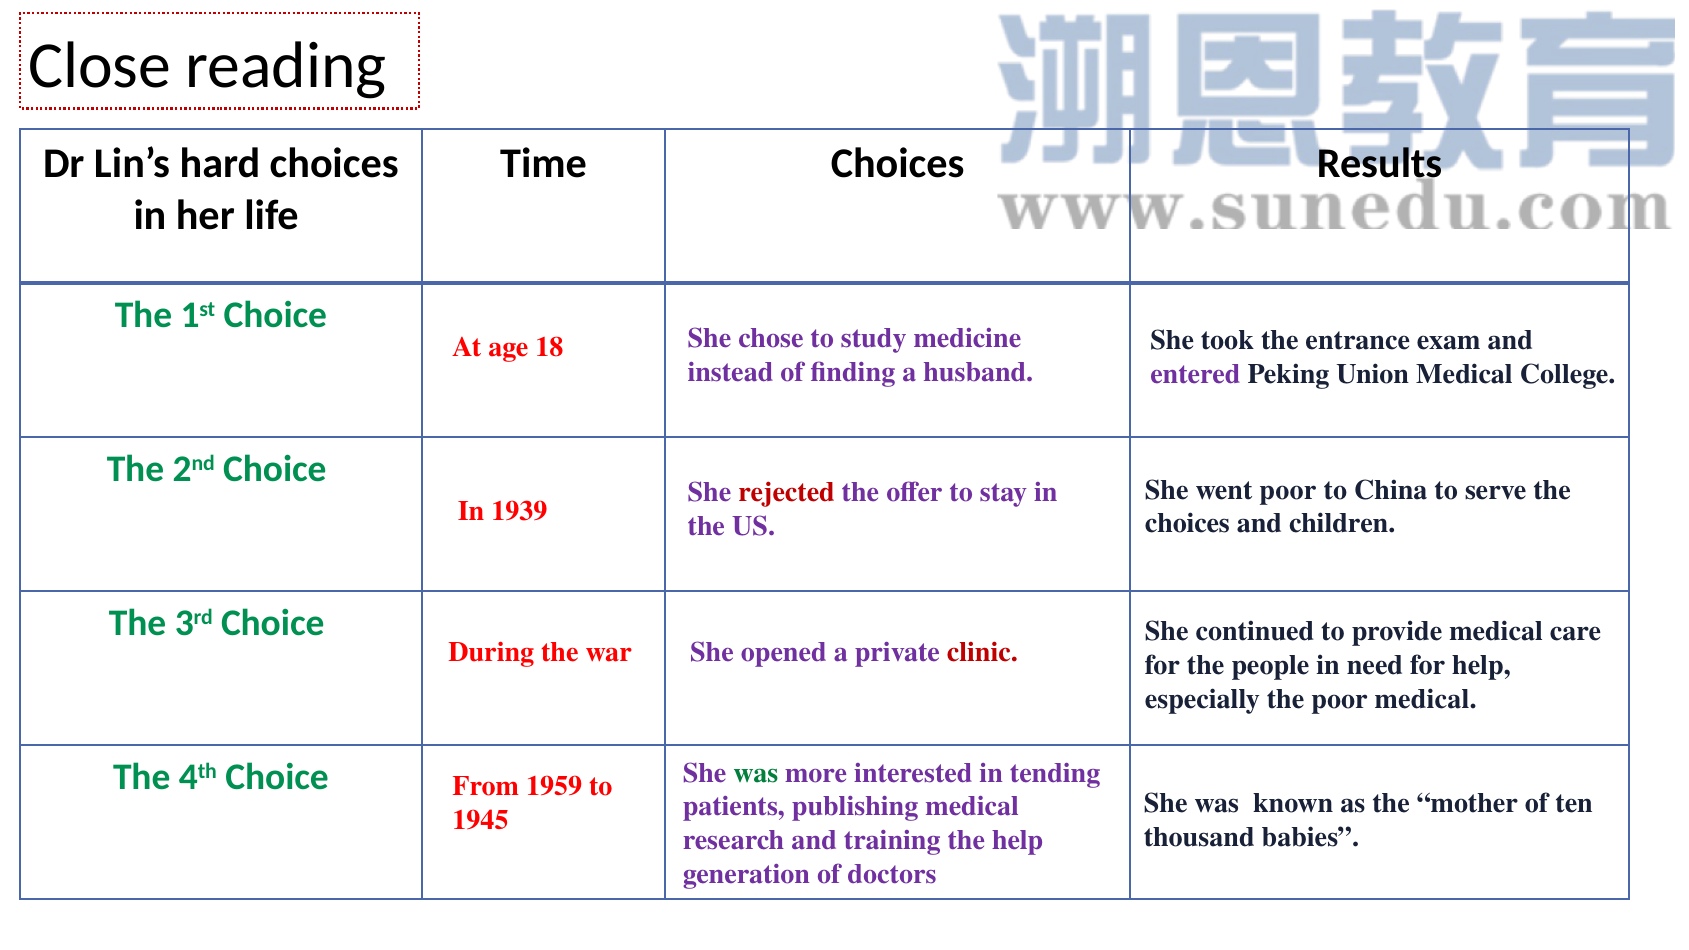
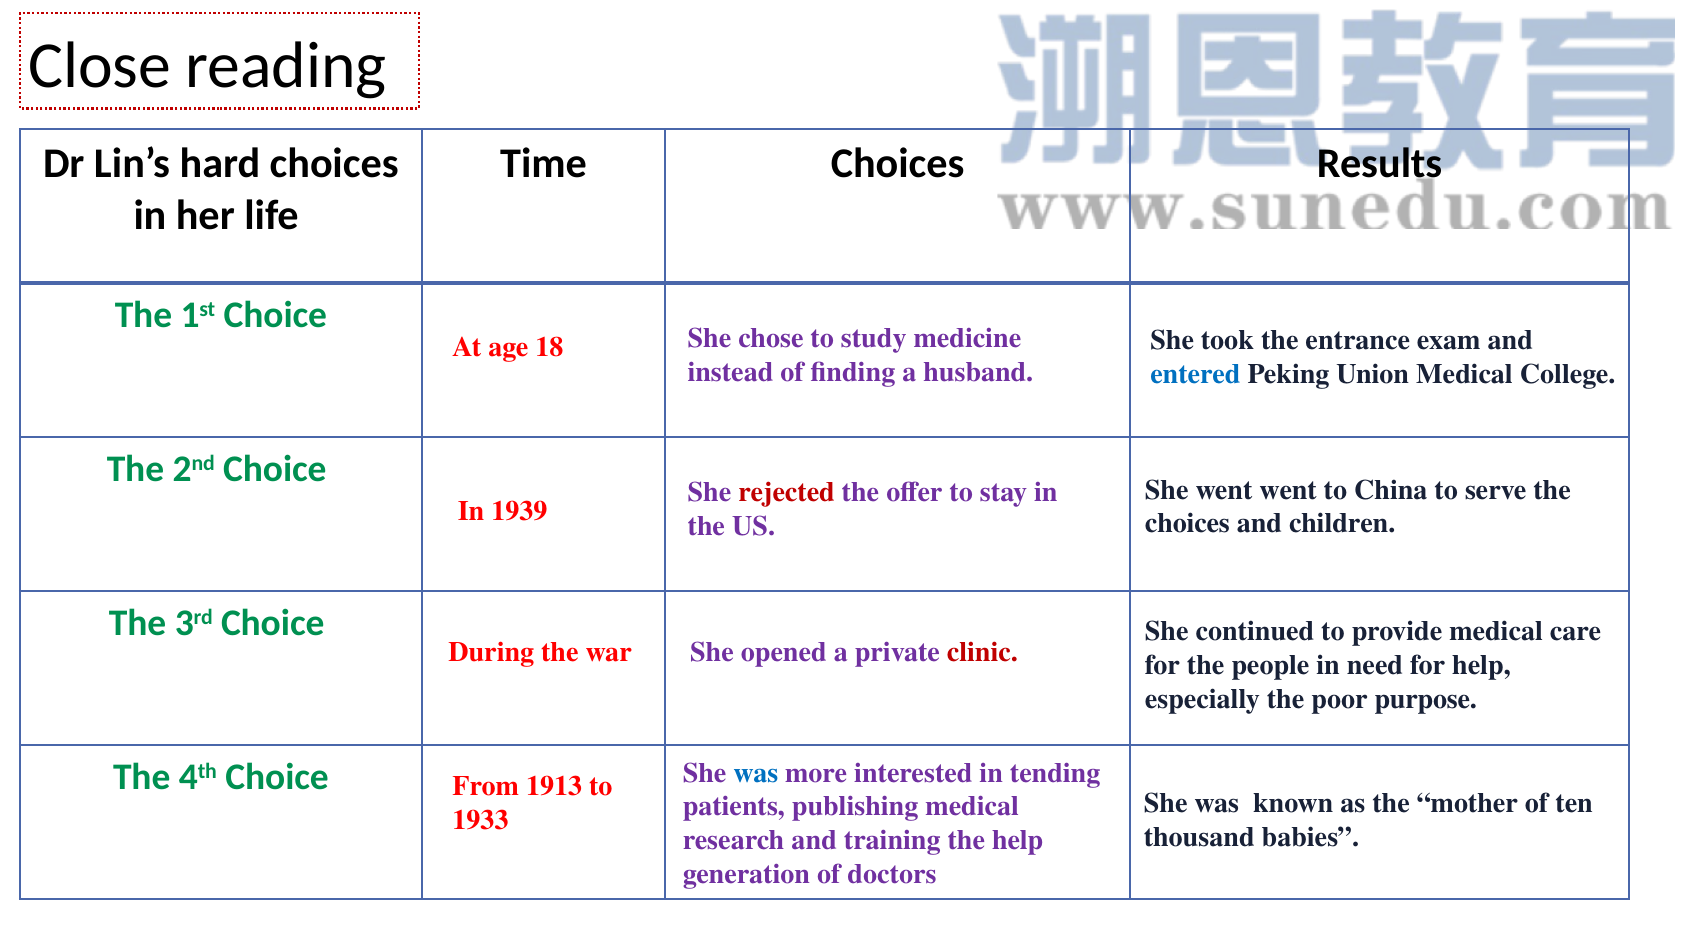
entered colour: purple -> blue
went poor: poor -> went
poor medical: medical -> purpose
was at (756, 773) colour: green -> blue
1959: 1959 -> 1913
1945: 1945 -> 1933
